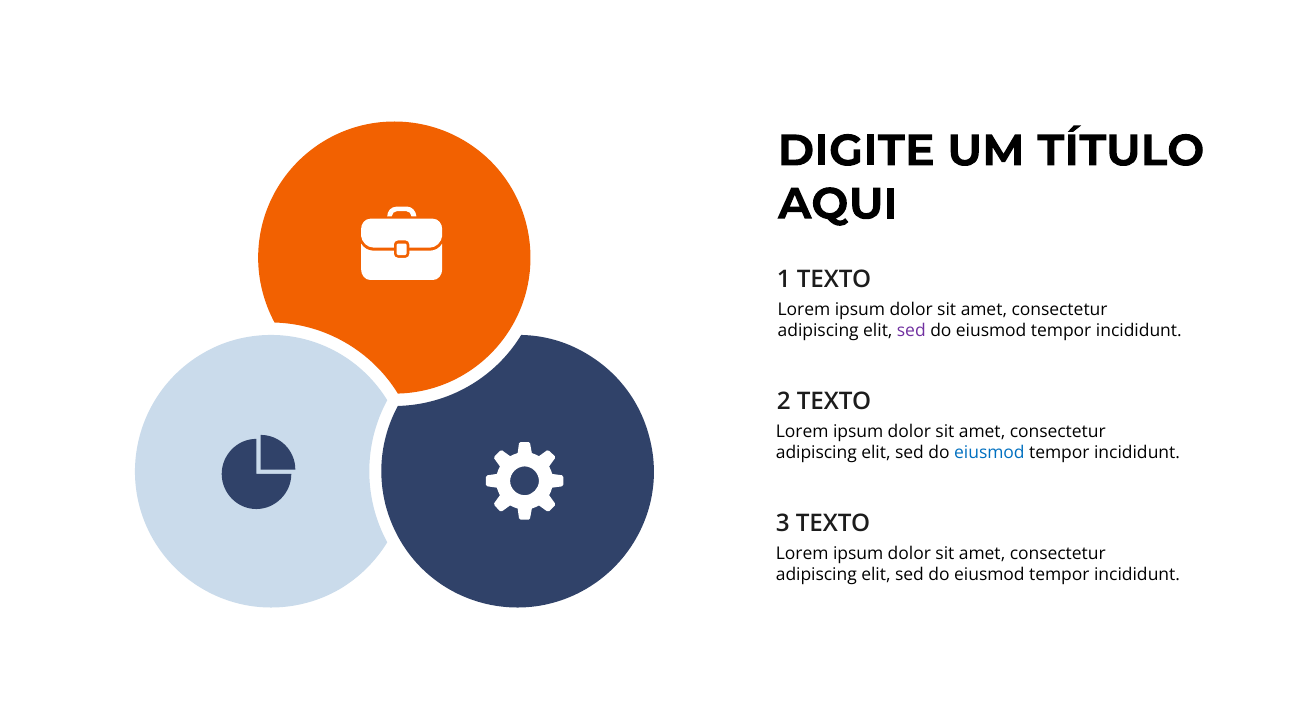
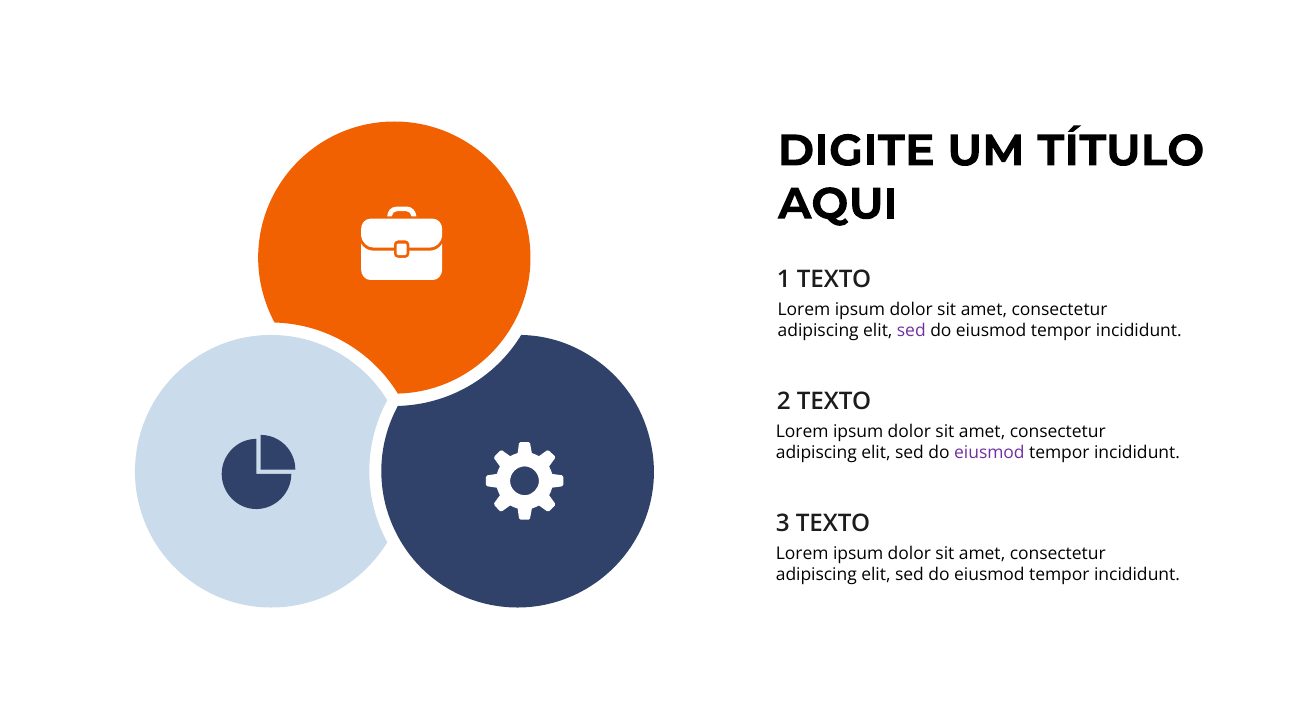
eiusmod at (989, 452) colour: blue -> purple
